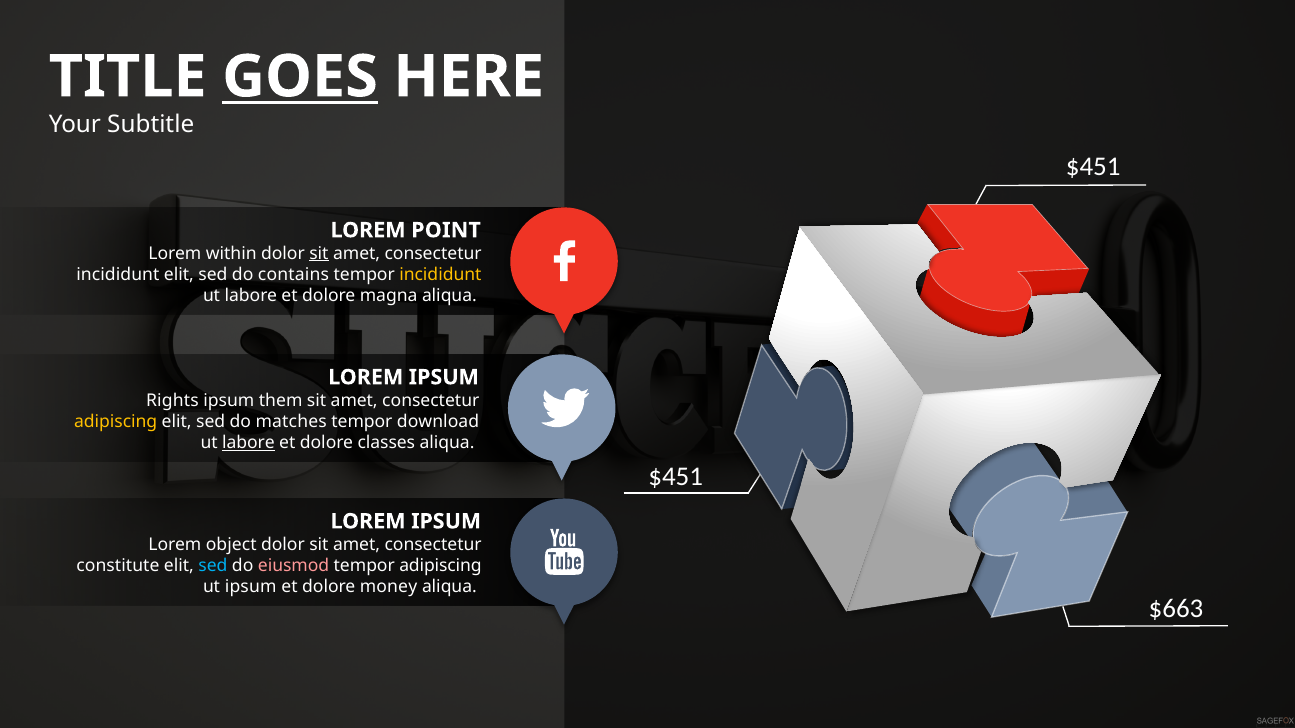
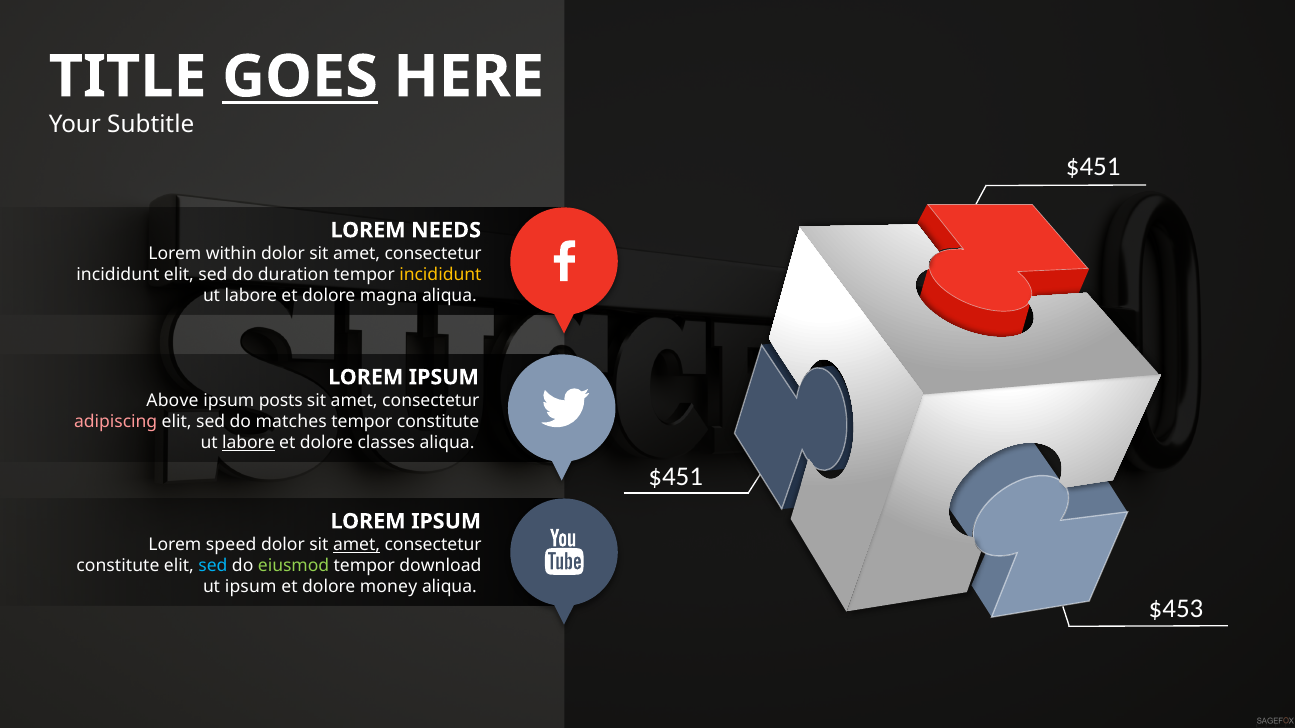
POINT: POINT -> NEEDS
sit at (319, 254) underline: present -> none
contains: contains -> duration
Rights: Rights -> Above
them: them -> posts
adipiscing at (116, 422) colour: yellow -> pink
tempor download: download -> constitute
object: object -> speed
amet at (357, 545) underline: none -> present
eiusmod colour: pink -> light green
tempor adipiscing: adipiscing -> download
$663: $663 -> $453
